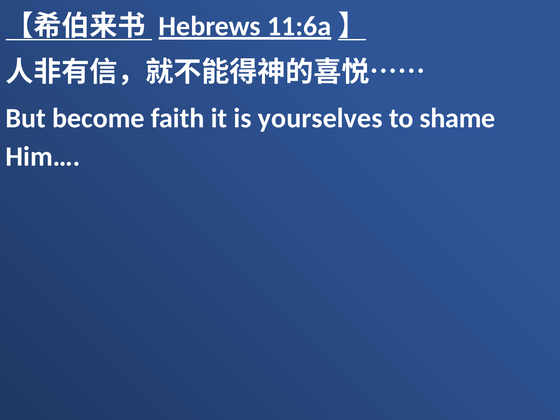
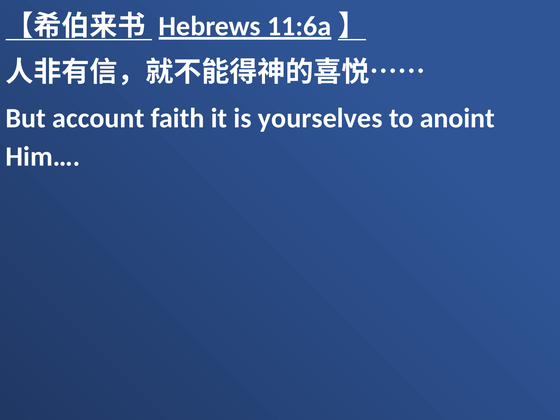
become: become -> account
shame: shame -> anoint
